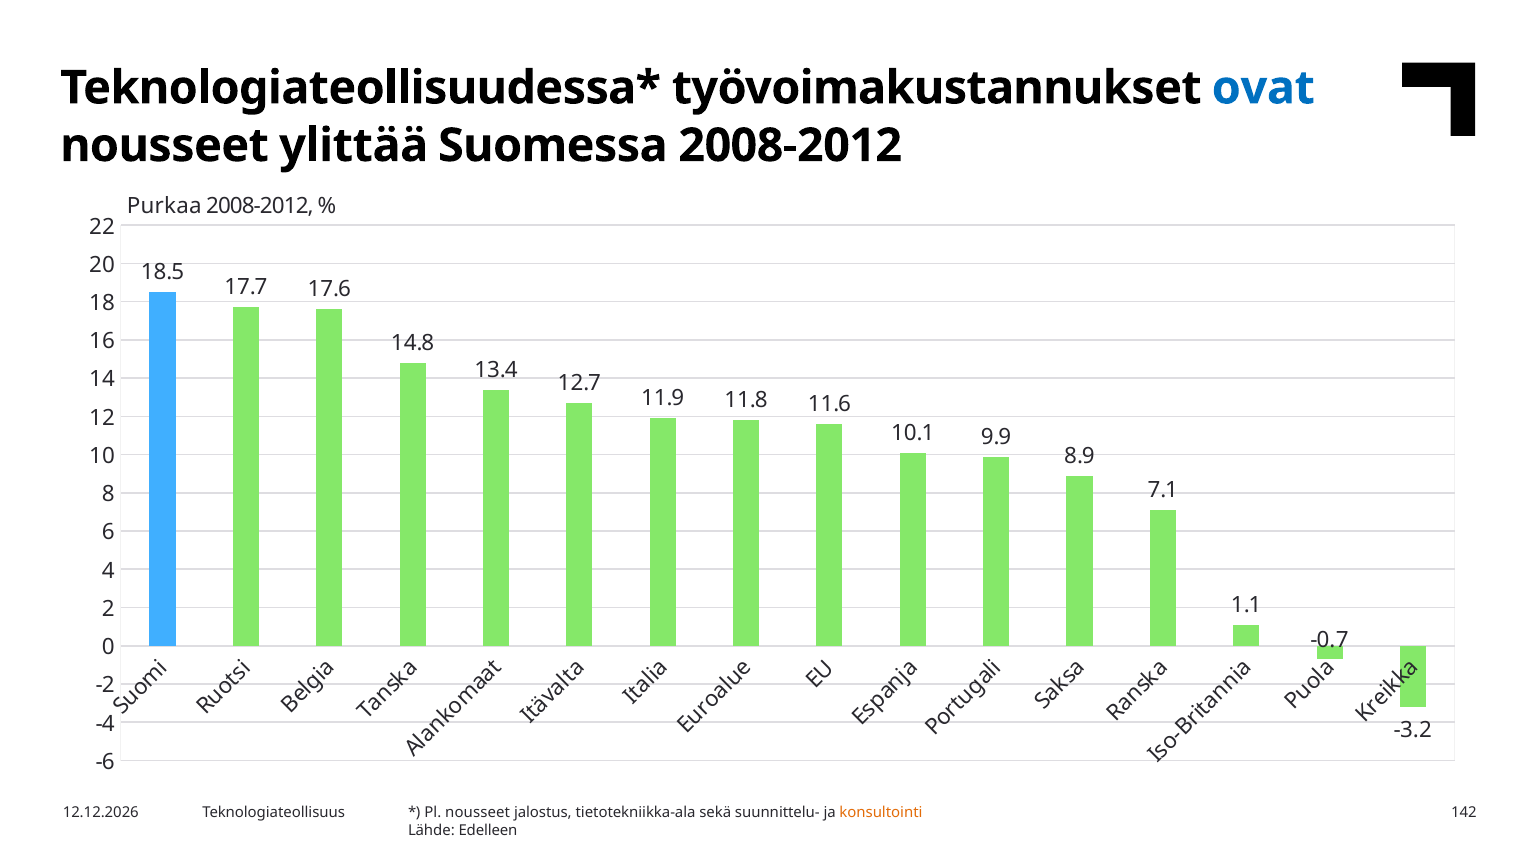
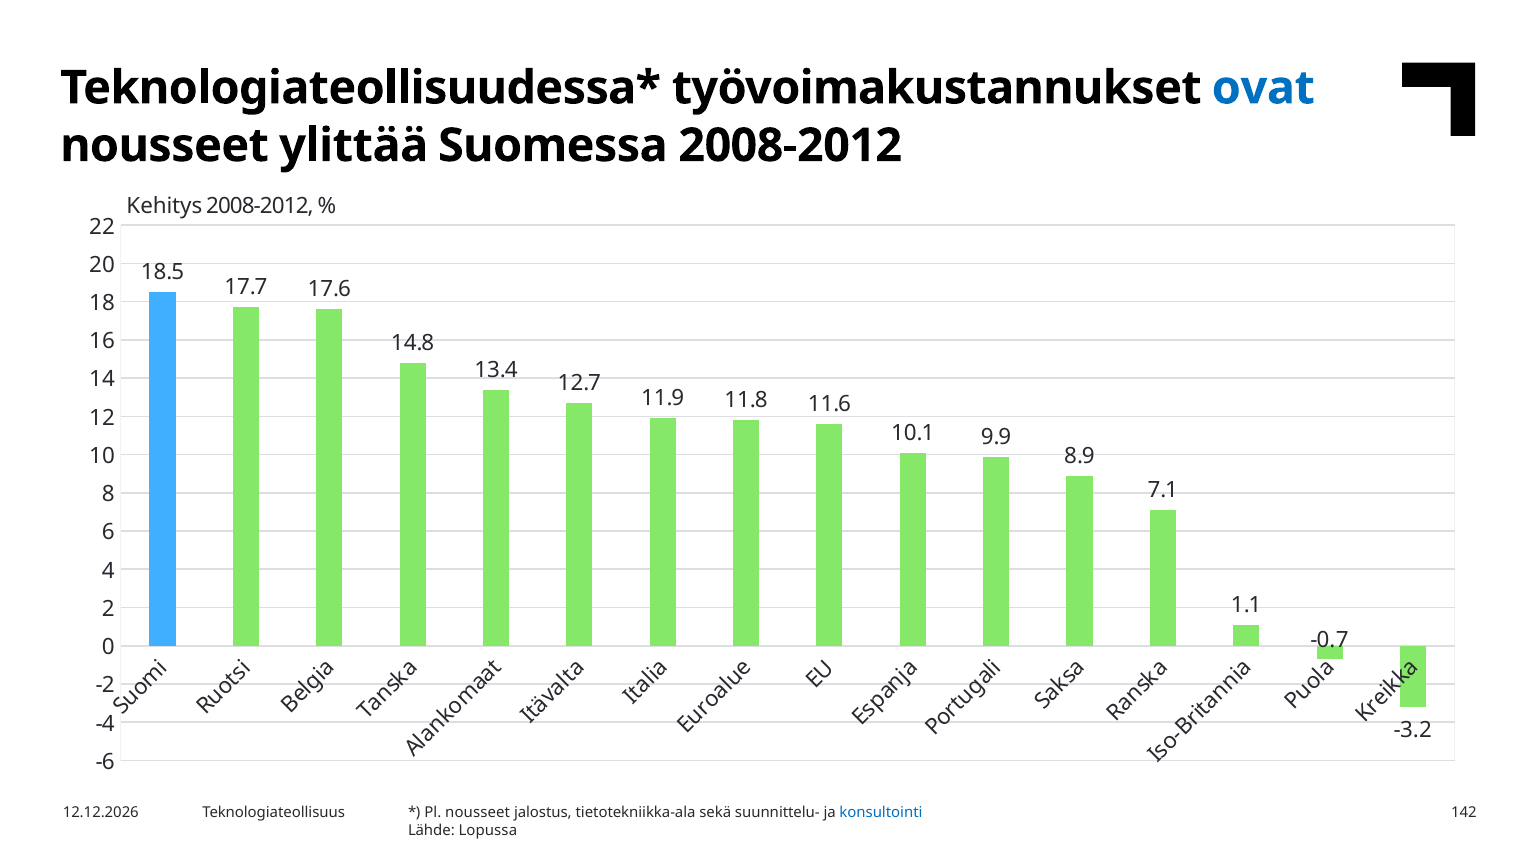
Purkaa: Purkaa -> Kehitys
konsultointi colour: orange -> blue
Edelleen: Edelleen -> Lopussa
